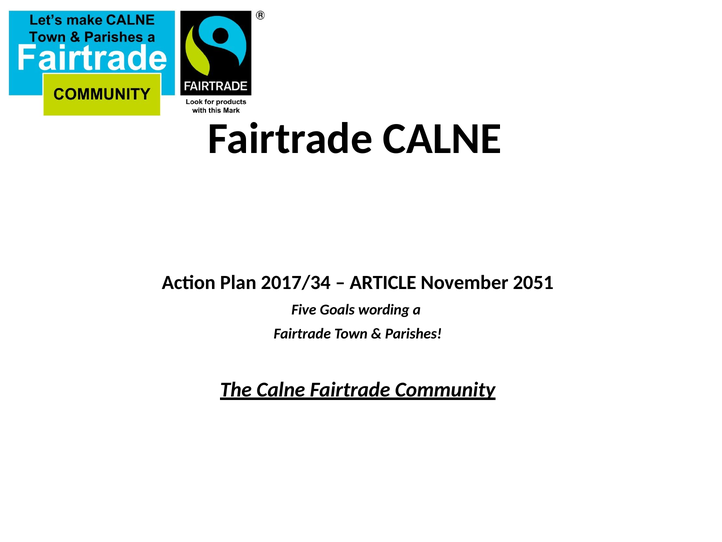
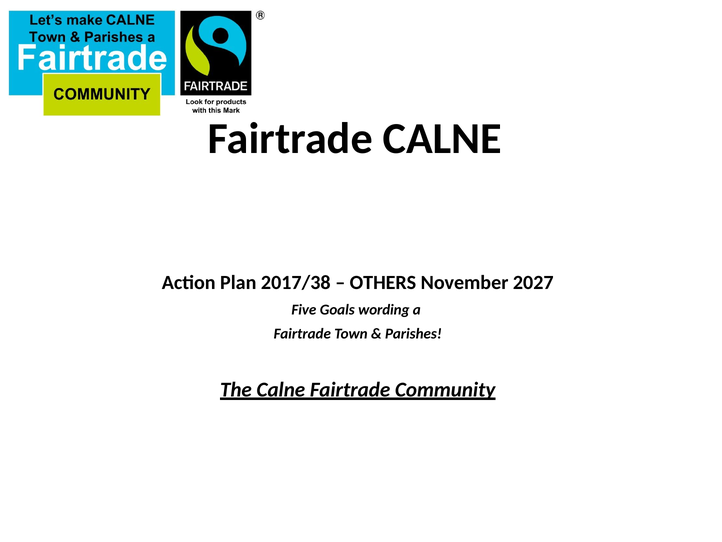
2017/34: 2017/34 -> 2017/38
ARTICLE: ARTICLE -> OTHERS
2051: 2051 -> 2027
